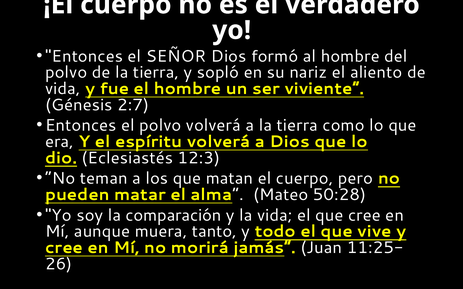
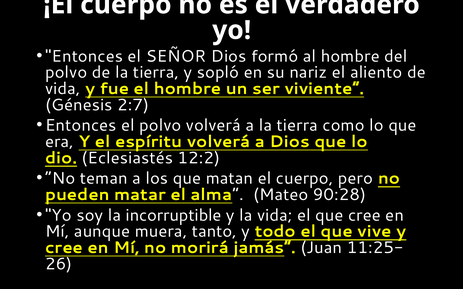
12:3: 12:3 -> 12:2
50:28: 50:28 -> 90:28
comparación: comparación -> incorruptible
